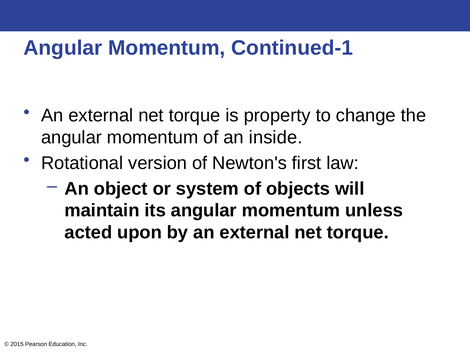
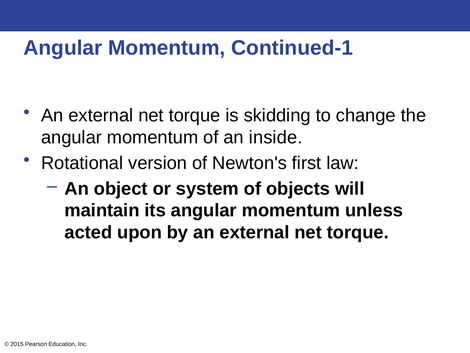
property: property -> skidding
